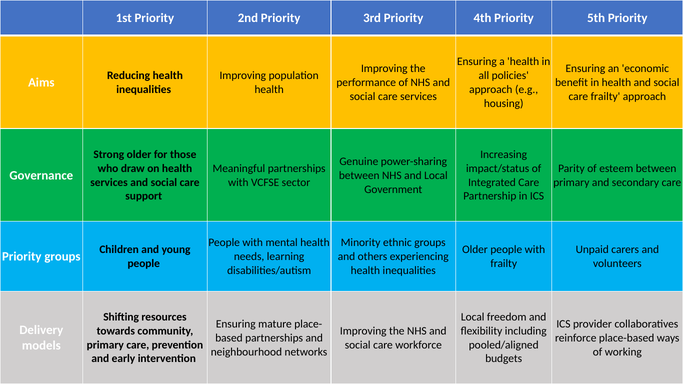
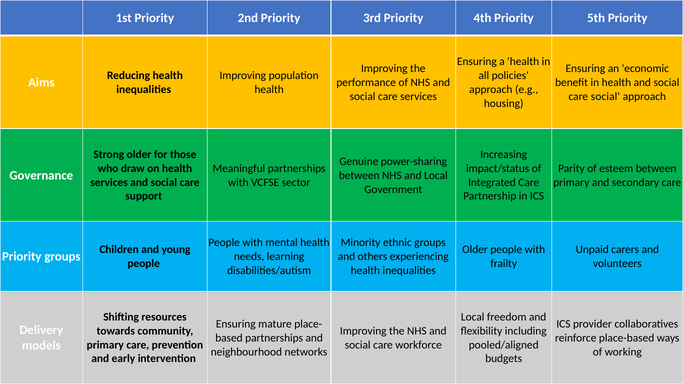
care frailty: frailty -> social
